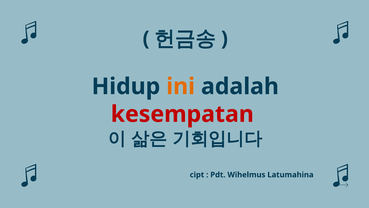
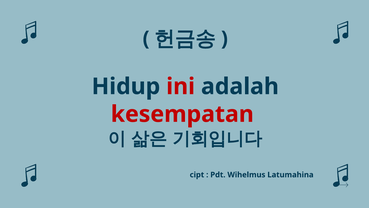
ini colour: orange -> red
